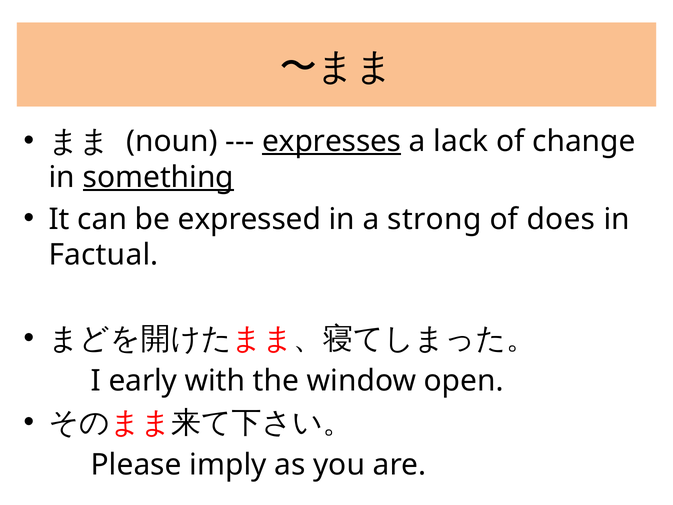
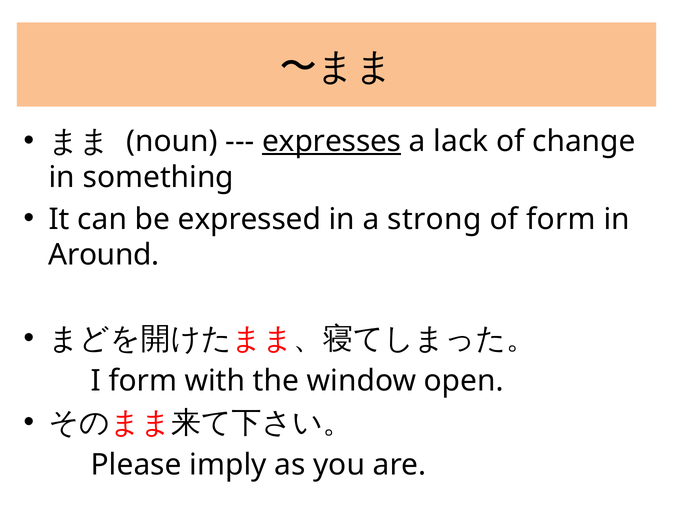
something underline: present -> none
of does: does -> form
Factual: Factual -> Around
I early: early -> form
